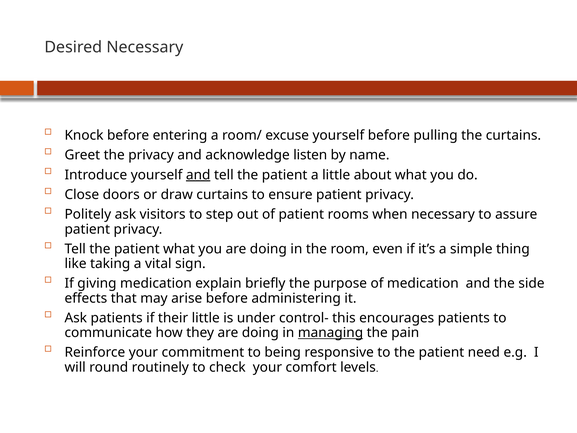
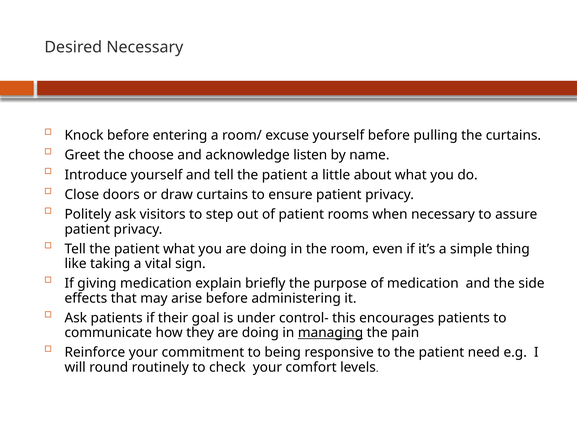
the privacy: privacy -> choose
and at (198, 175) underline: present -> none
their little: little -> goal
